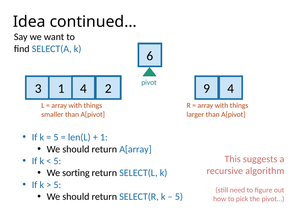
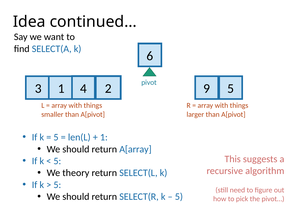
9 4: 4 -> 5
sorting: sorting -> theory
